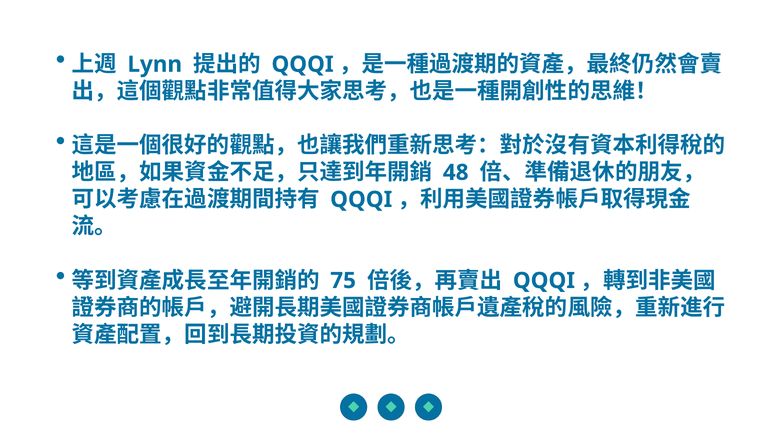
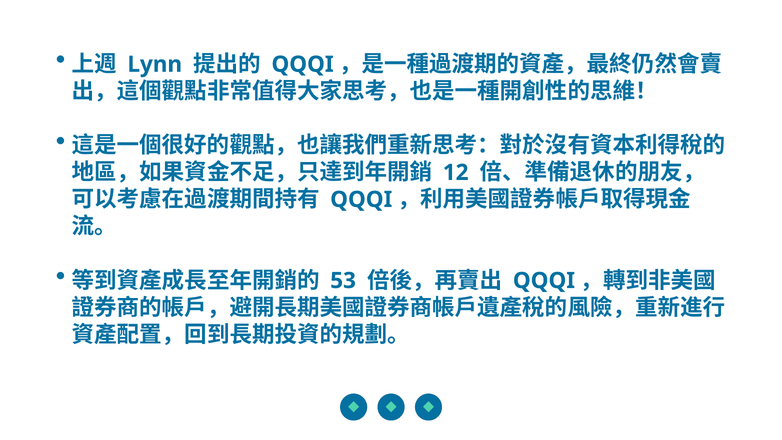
48: 48 -> 12
75: 75 -> 53
